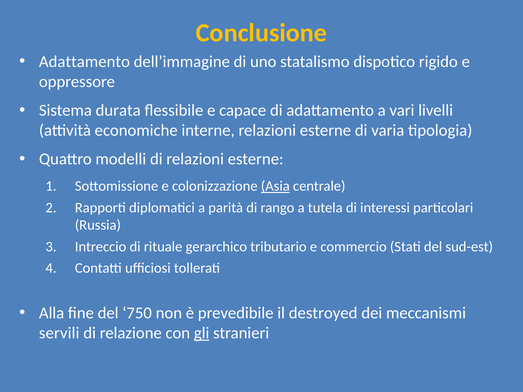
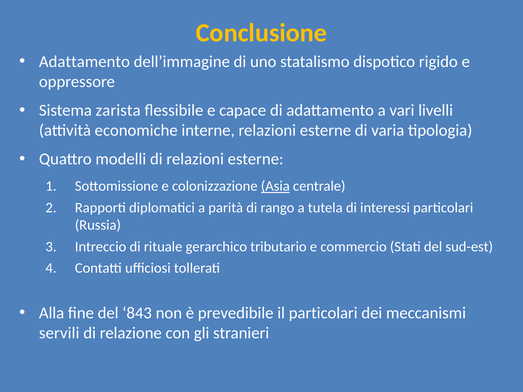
durata: durata -> zarista
750: 750 -> 843
il destroyed: destroyed -> particolari
gli underline: present -> none
